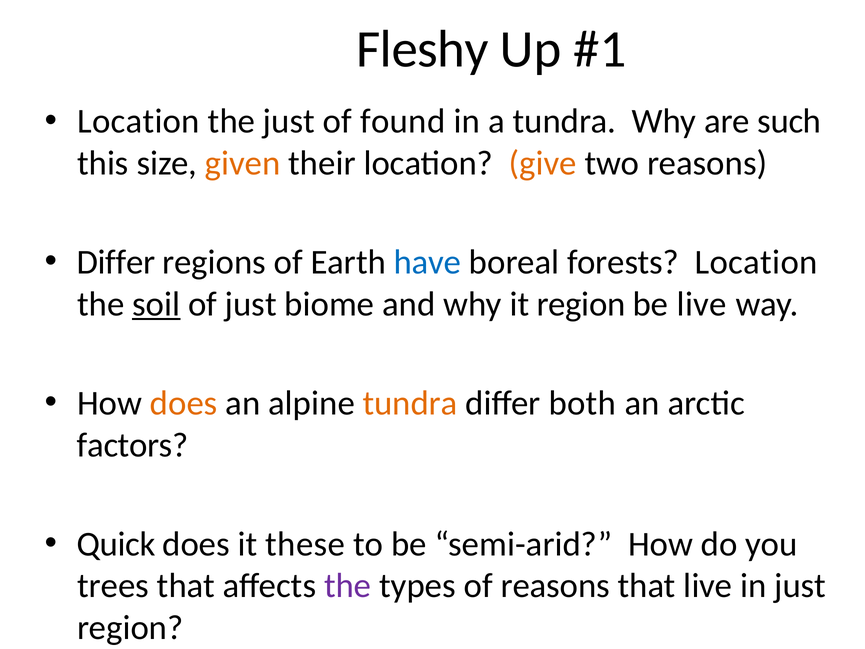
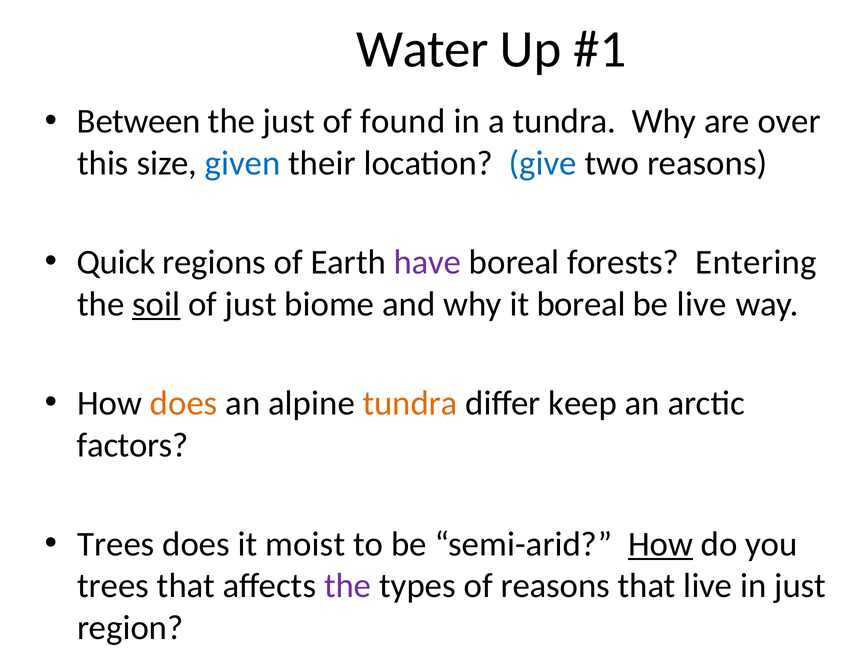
Fleshy: Fleshy -> Water
Location at (138, 121): Location -> Between
such: such -> over
given colour: orange -> blue
give colour: orange -> blue
Differ at (116, 262): Differ -> Quick
have colour: blue -> purple
forests Location: Location -> Entering
it region: region -> boreal
both: both -> keep
Quick at (116, 544): Quick -> Trees
these: these -> moist
How at (660, 544) underline: none -> present
